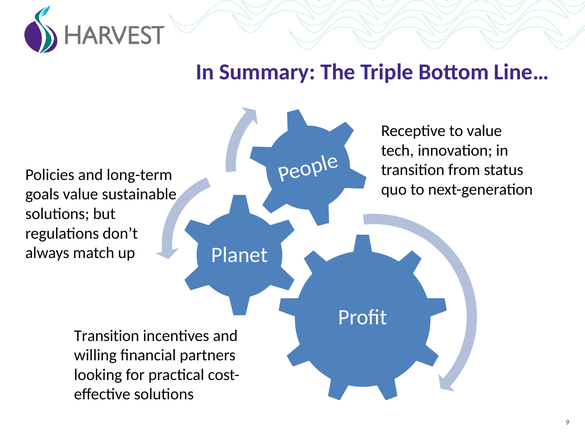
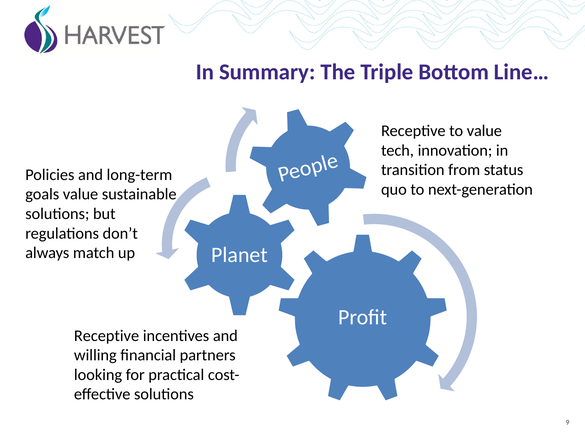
Transition at (107, 336): Transition -> Receptive
